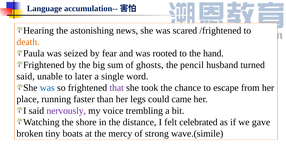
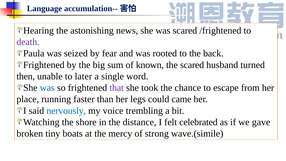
death colour: orange -> purple
hand: hand -> back
ghosts: ghosts -> known
the pencil: pencil -> scared
said at (26, 76): said -> then
nervously colour: purple -> blue
